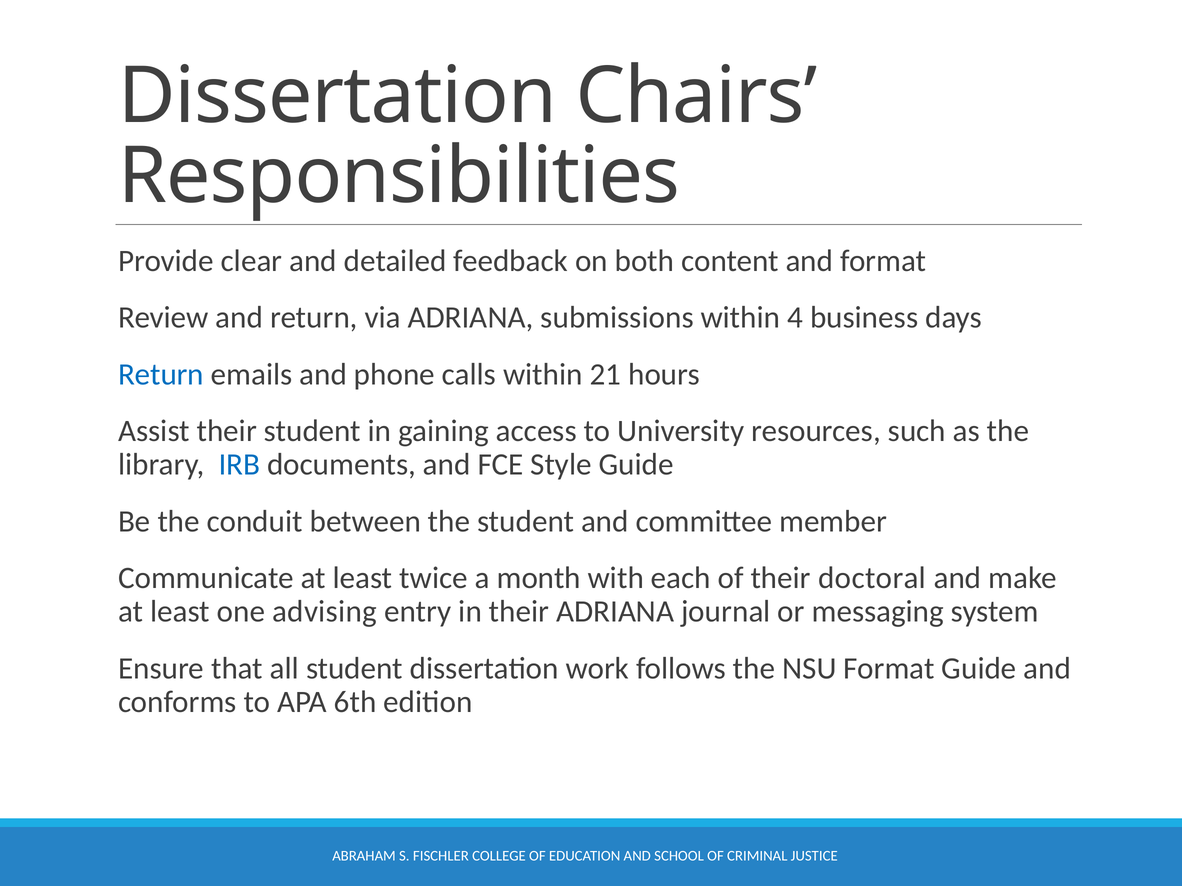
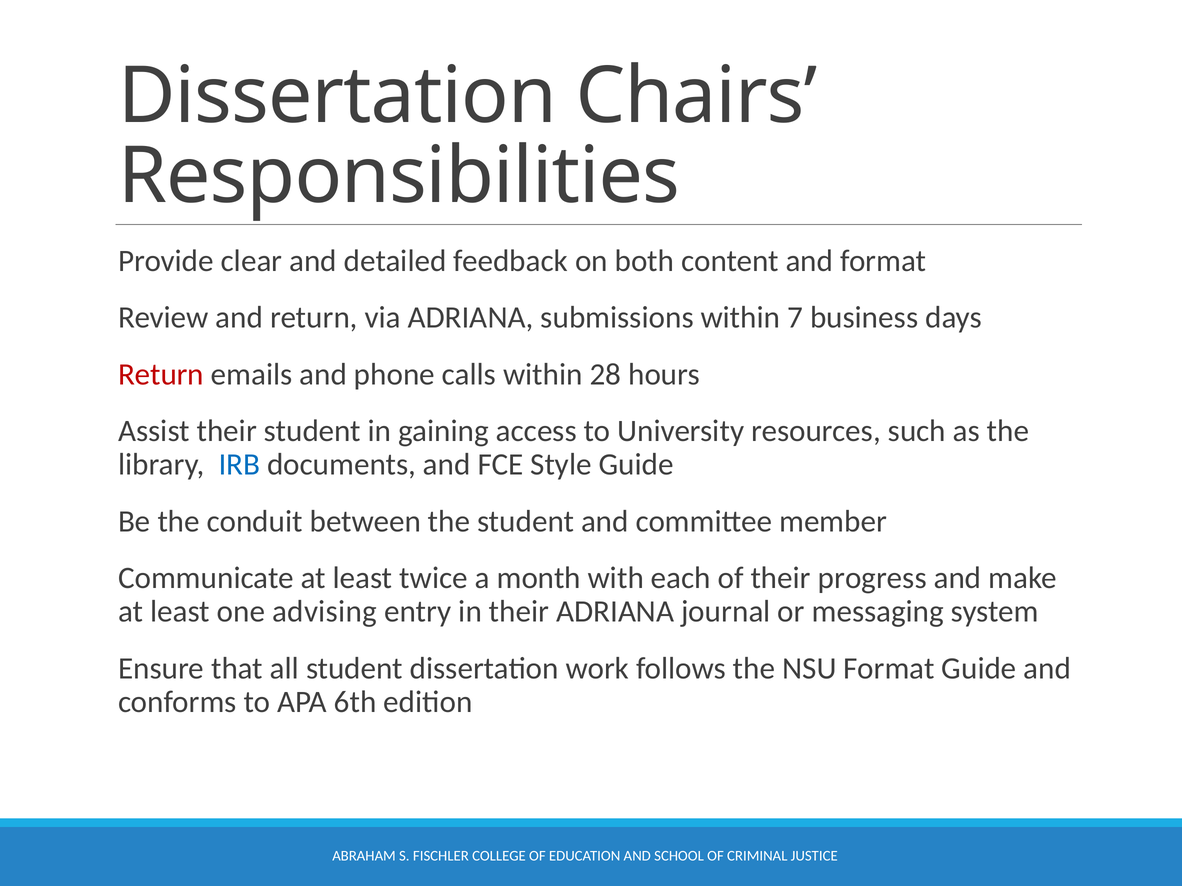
4: 4 -> 7
Return at (161, 375) colour: blue -> red
21: 21 -> 28
doctoral: doctoral -> progress
